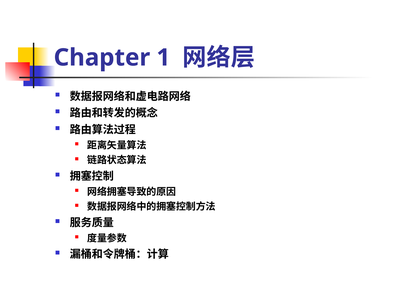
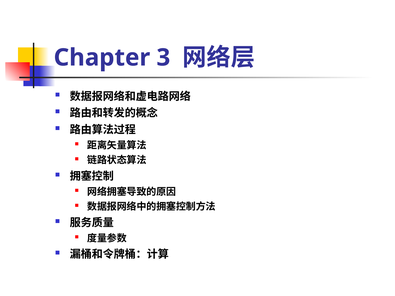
1: 1 -> 3
